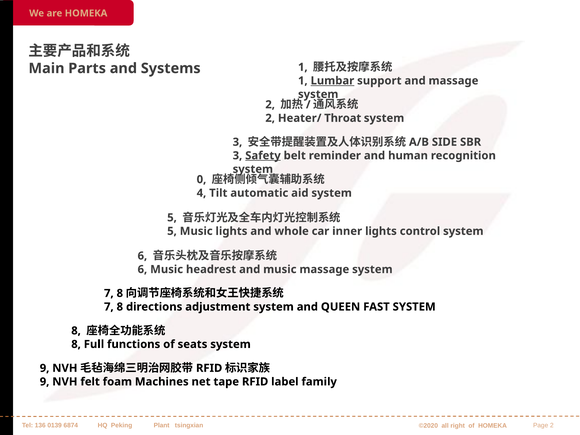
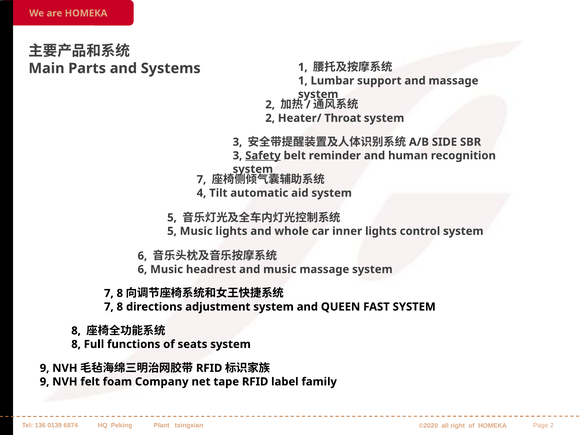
Lumbar underline: present -> none
0 at (201, 179): 0 -> 7
Machines: Machines -> Company
